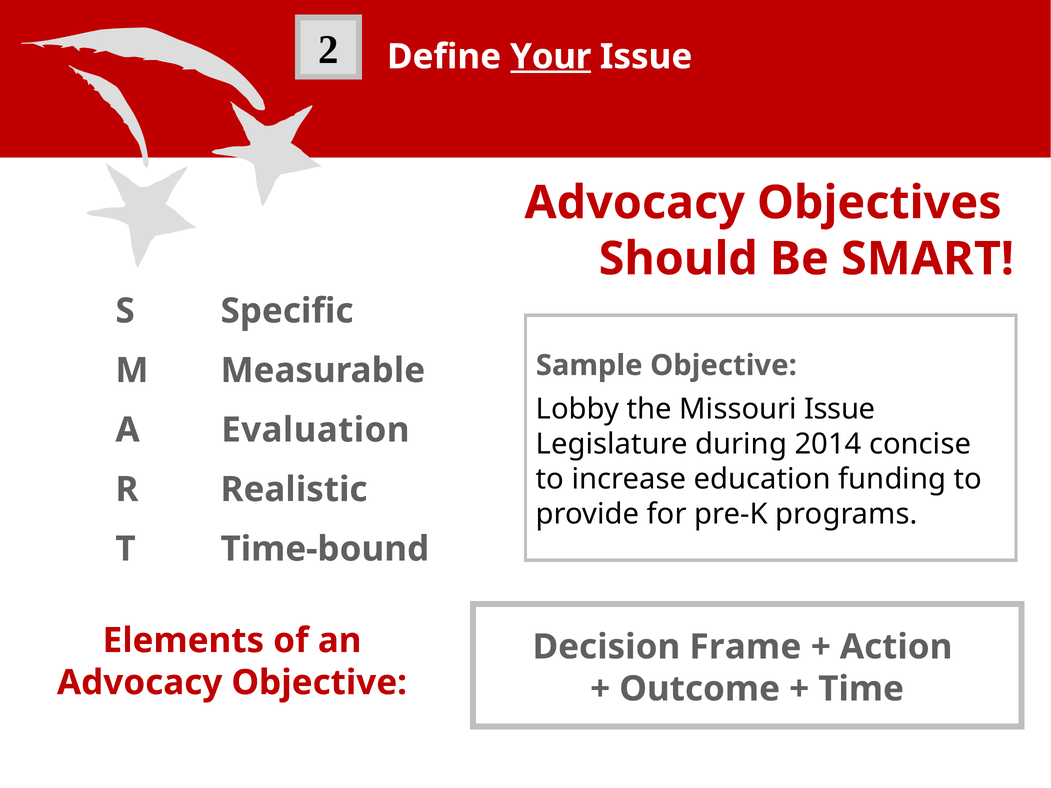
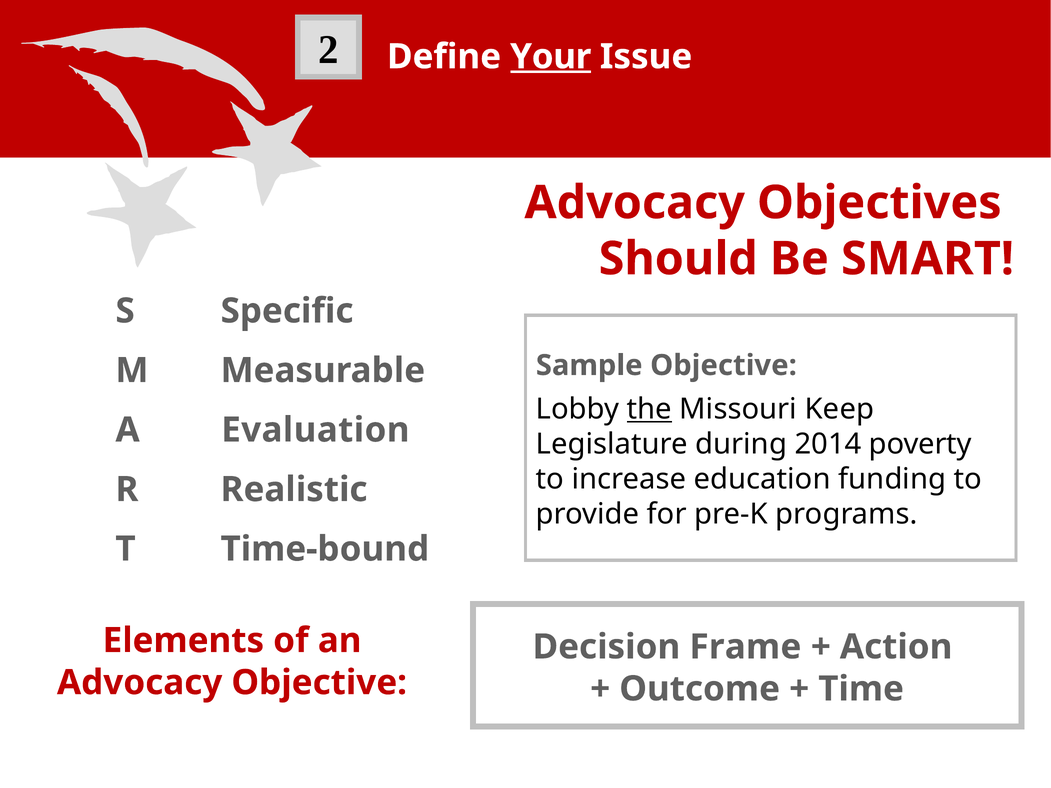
the underline: none -> present
Missouri Issue: Issue -> Keep
concise: concise -> poverty
